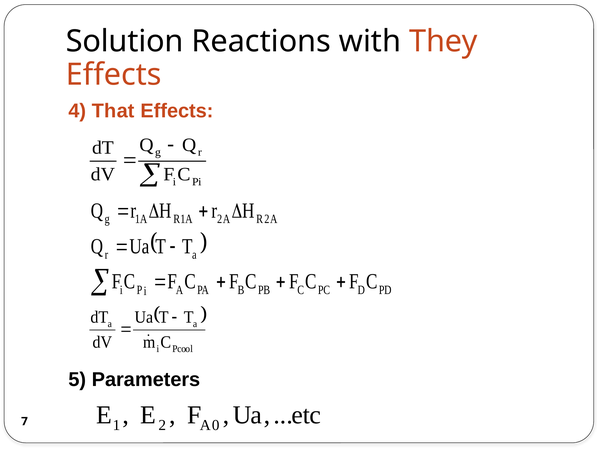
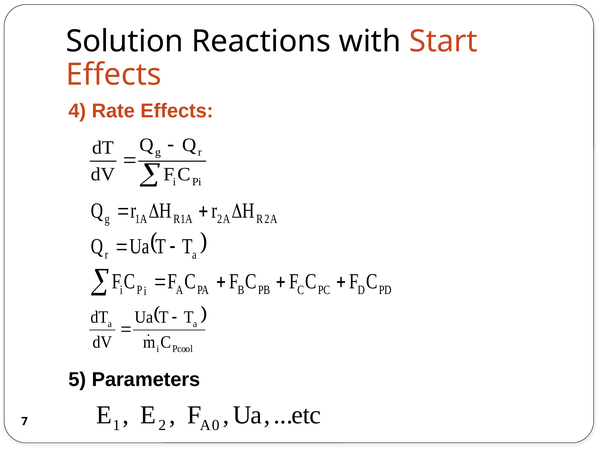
They: They -> Start
That: That -> Rate
